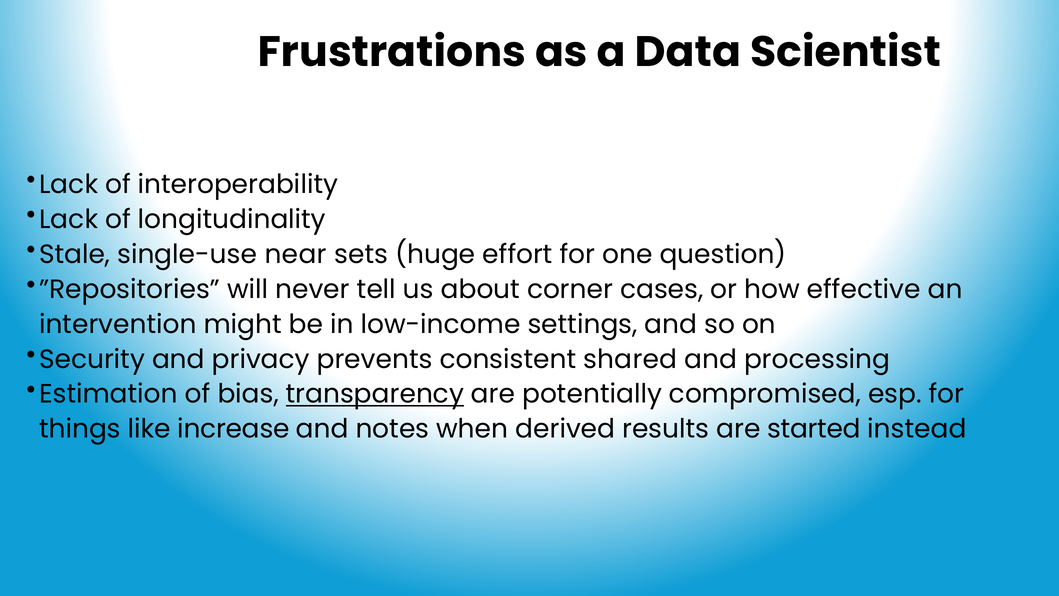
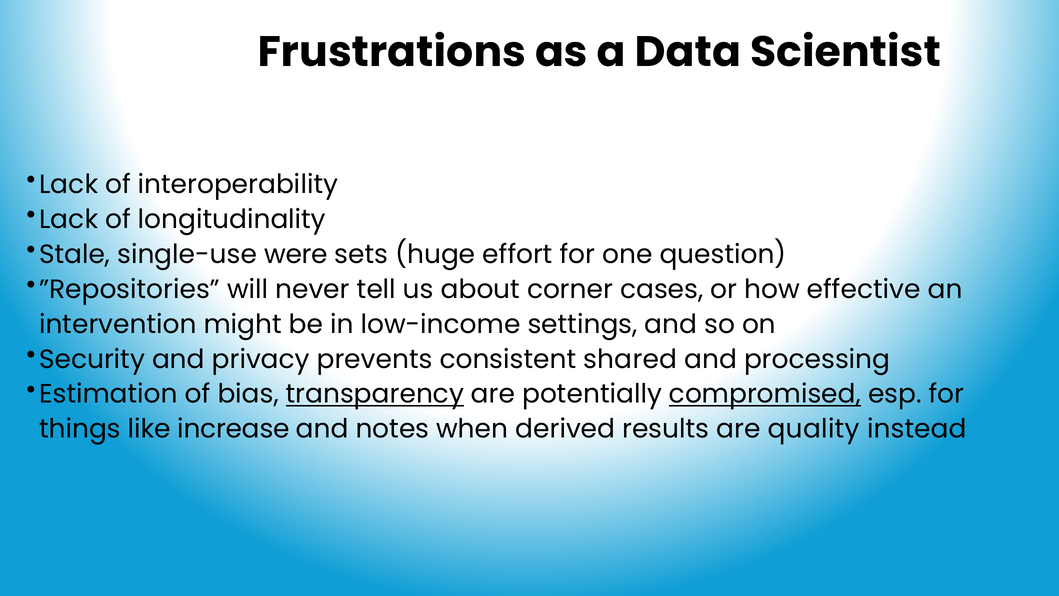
near: near -> were
compromised underline: none -> present
started: started -> quality
